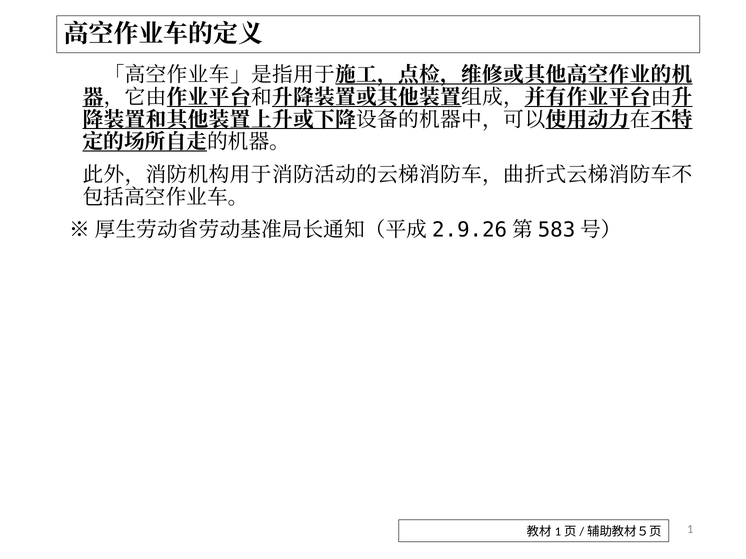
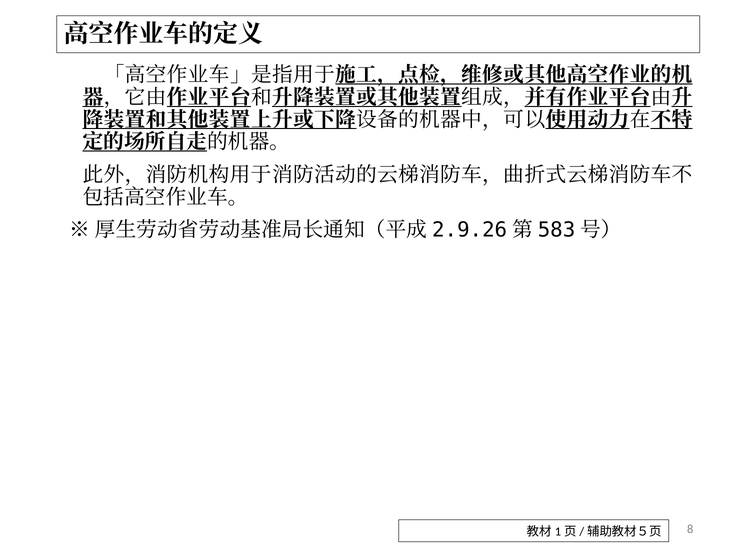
1: 1 -> 8
